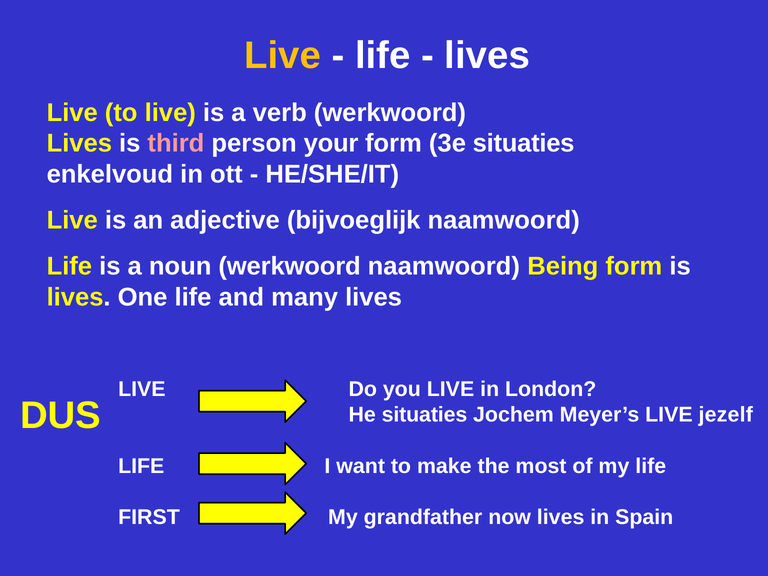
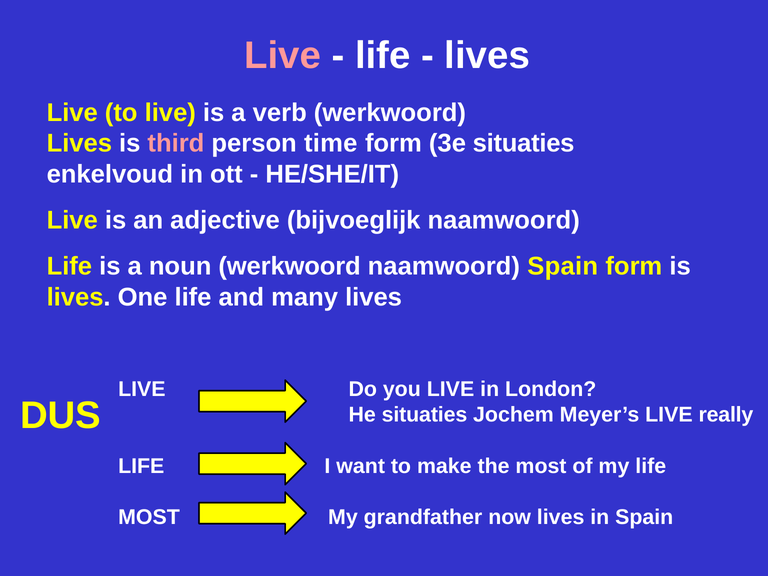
Live at (283, 56) colour: yellow -> pink
your: your -> time
naamwoord Being: Being -> Spain
jezelf: jezelf -> really
FIRST at (149, 517): FIRST -> MOST
